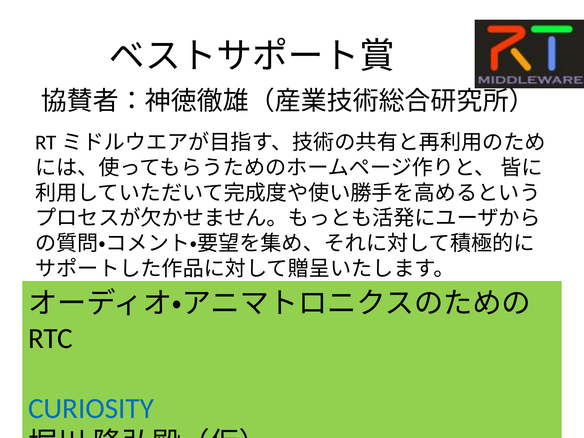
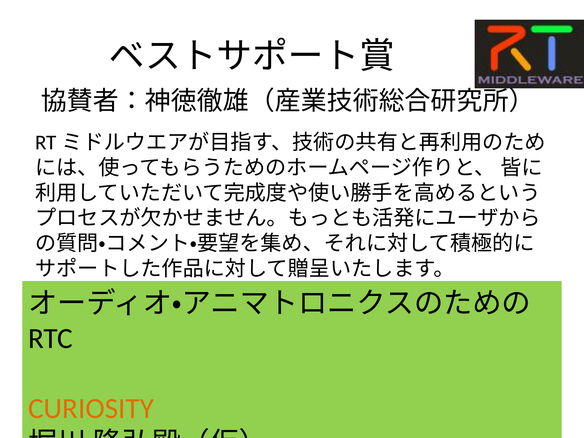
CURIOSITY colour: blue -> orange
